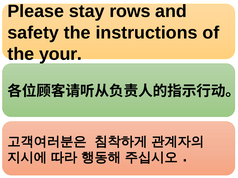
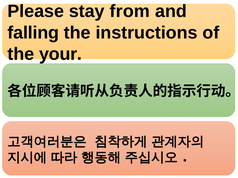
rows: rows -> from
safety: safety -> falling
